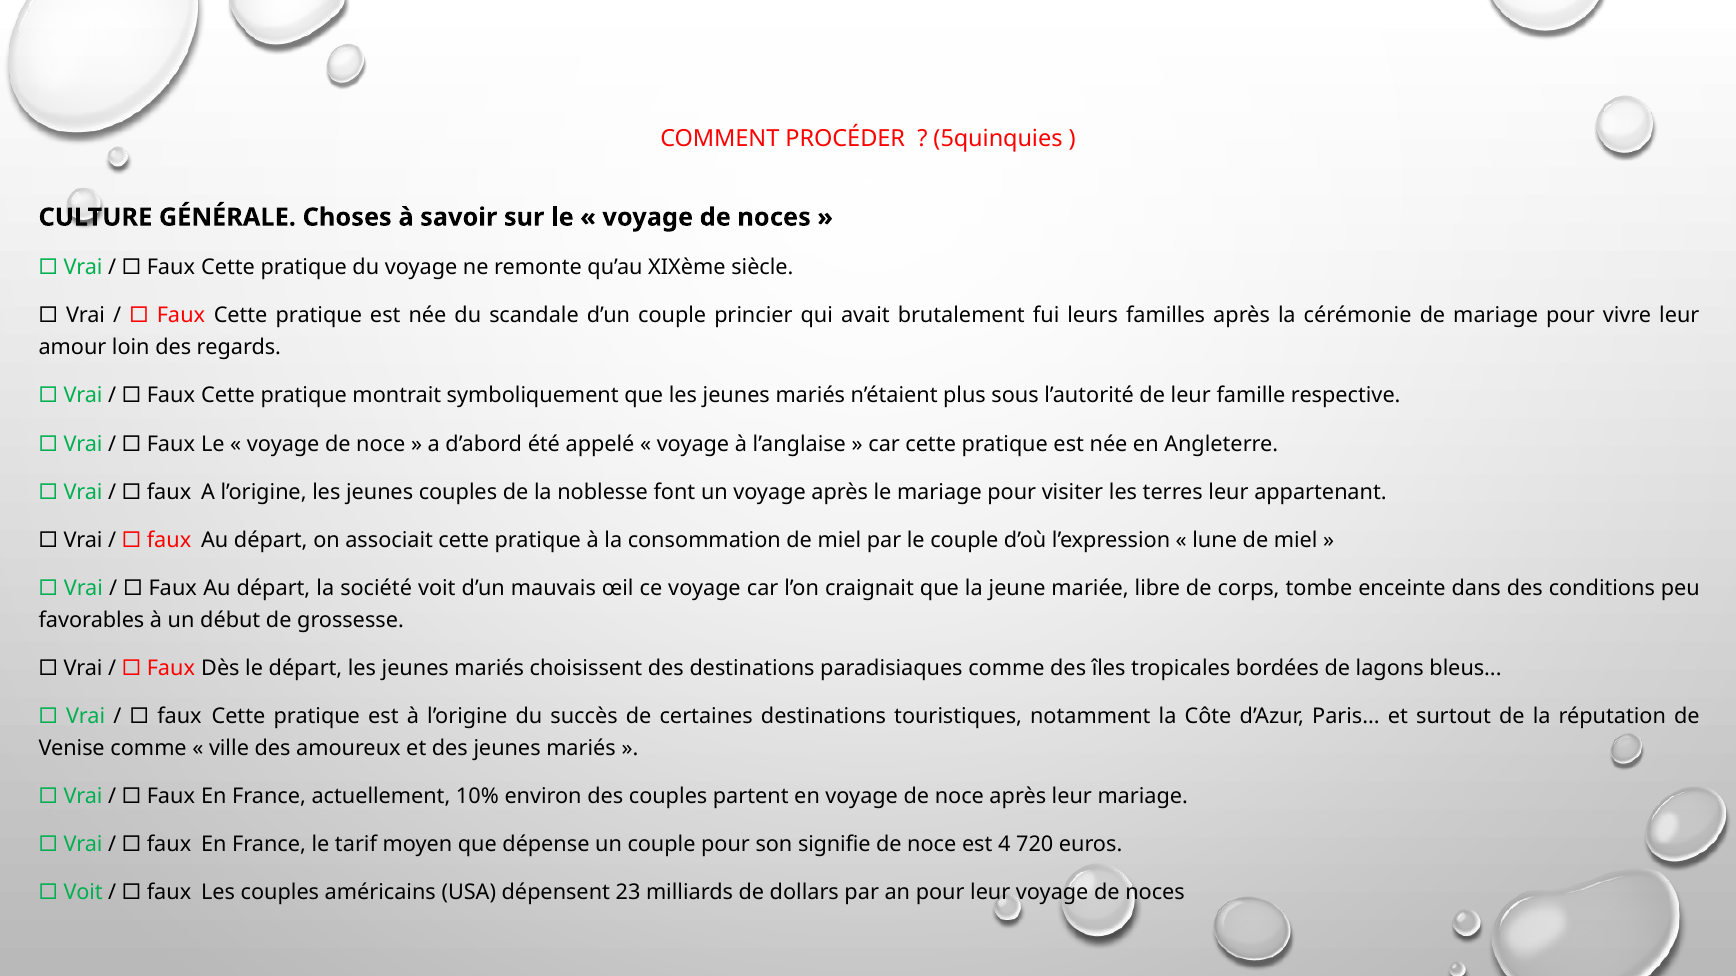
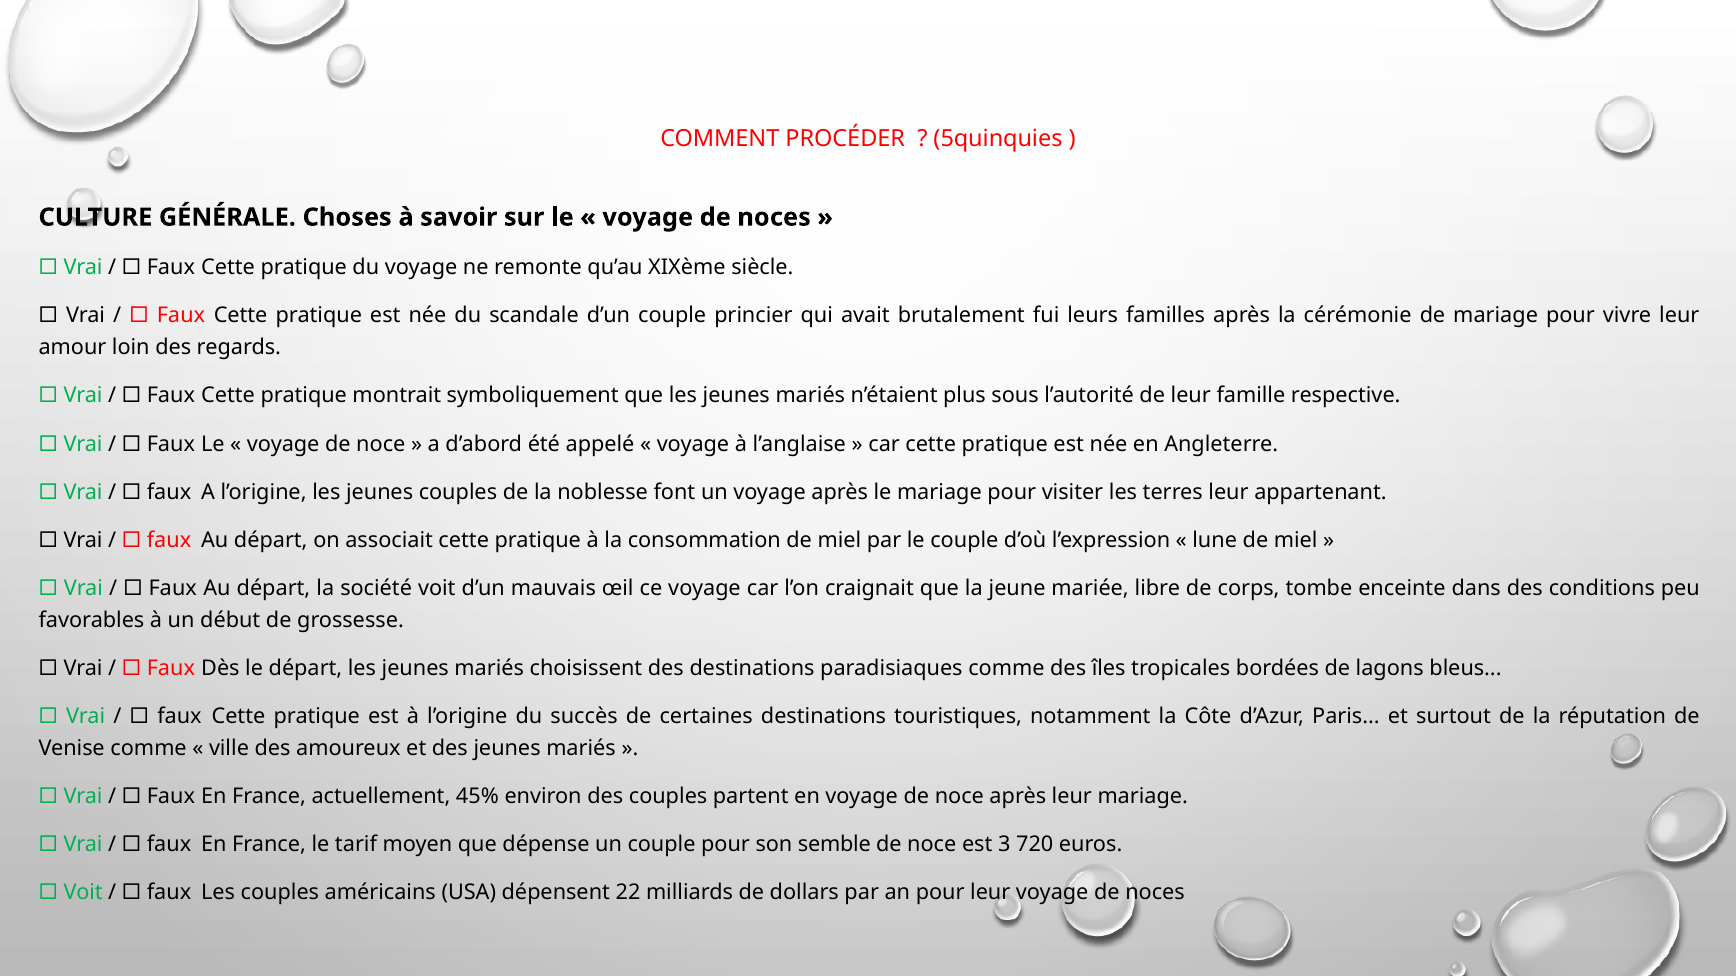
10%: 10% -> 45%
signifie: signifie -> semble
4: 4 -> 3
23: 23 -> 22
